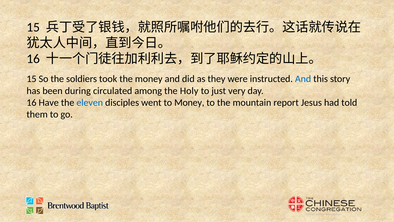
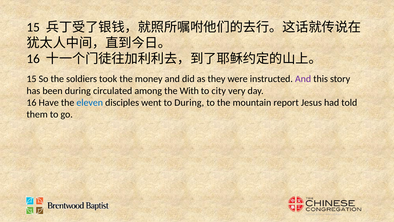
And at (303, 79) colour: blue -> purple
Holy: Holy -> With
just: just -> city
to Money: Money -> During
